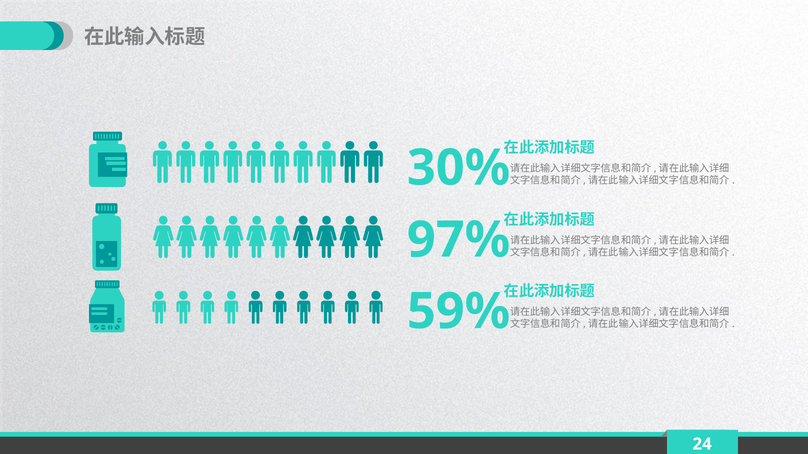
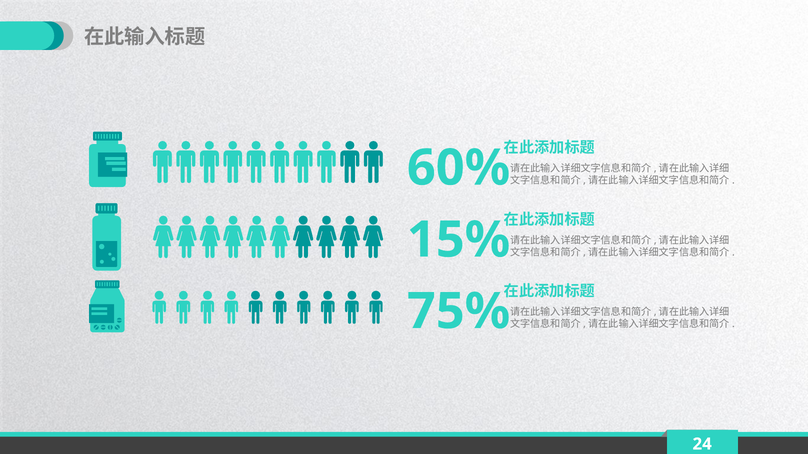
30%: 30% -> 60%
97%: 97% -> 15%
59%: 59% -> 75%
